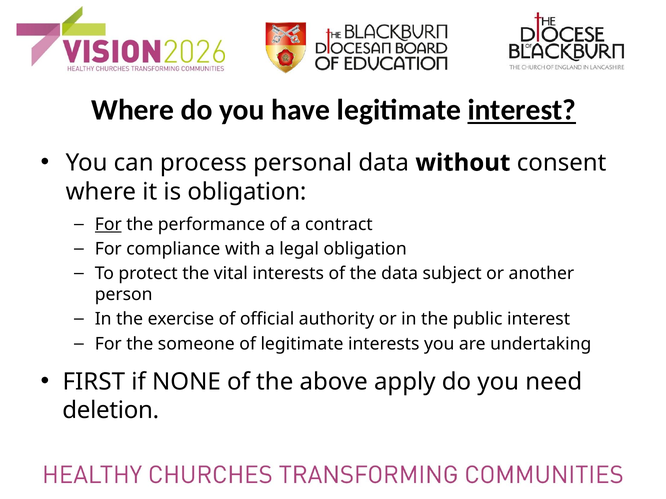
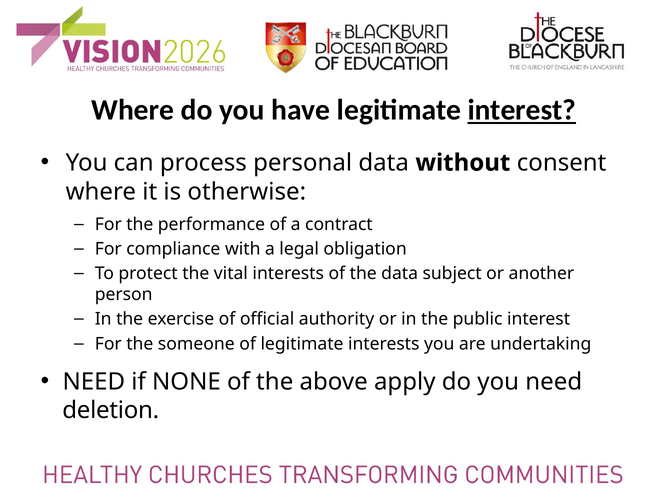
is obligation: obligation -> otherwise
For at (108, 225) underline: present -> none
FIRST at (94, 382): FIRST -> NEED
